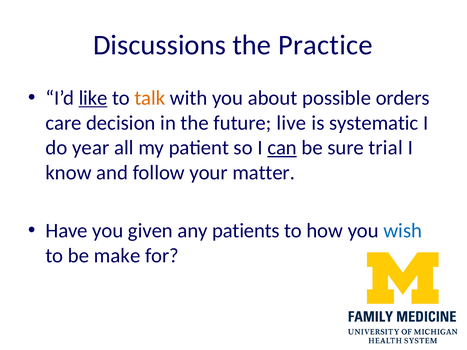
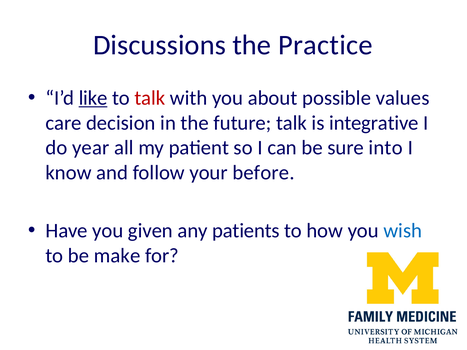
talk at (150, 98) colour: orange -> red
orders: orders -> values
future live: live -> talk
systematic: systematic -> integrative
can underline: present -> none
trial: trial -> into
matter: matter -> before
